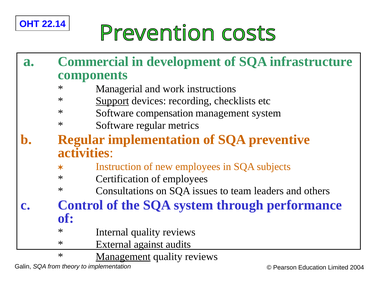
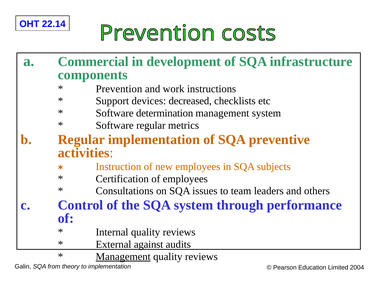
Managerial: Managerial -> Prevention
Support underline: present -> none
recording: recording -> decreased
compensation: compensation -> determination
